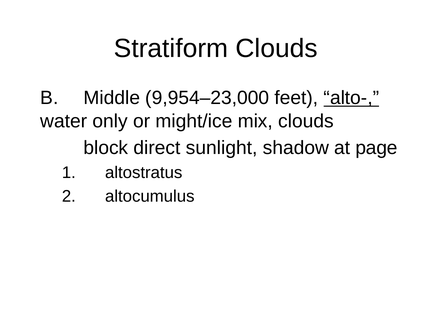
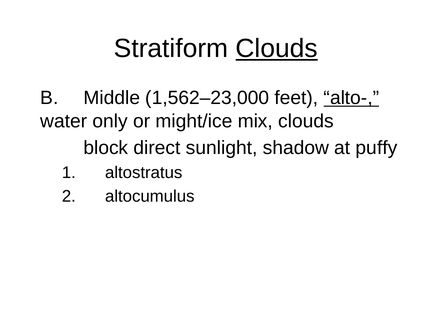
Clouds at (277, 49) underline: none -> present
9,954–23,000: 9,954–23,000 -> 1,562–23,000
page: page -> puffy
